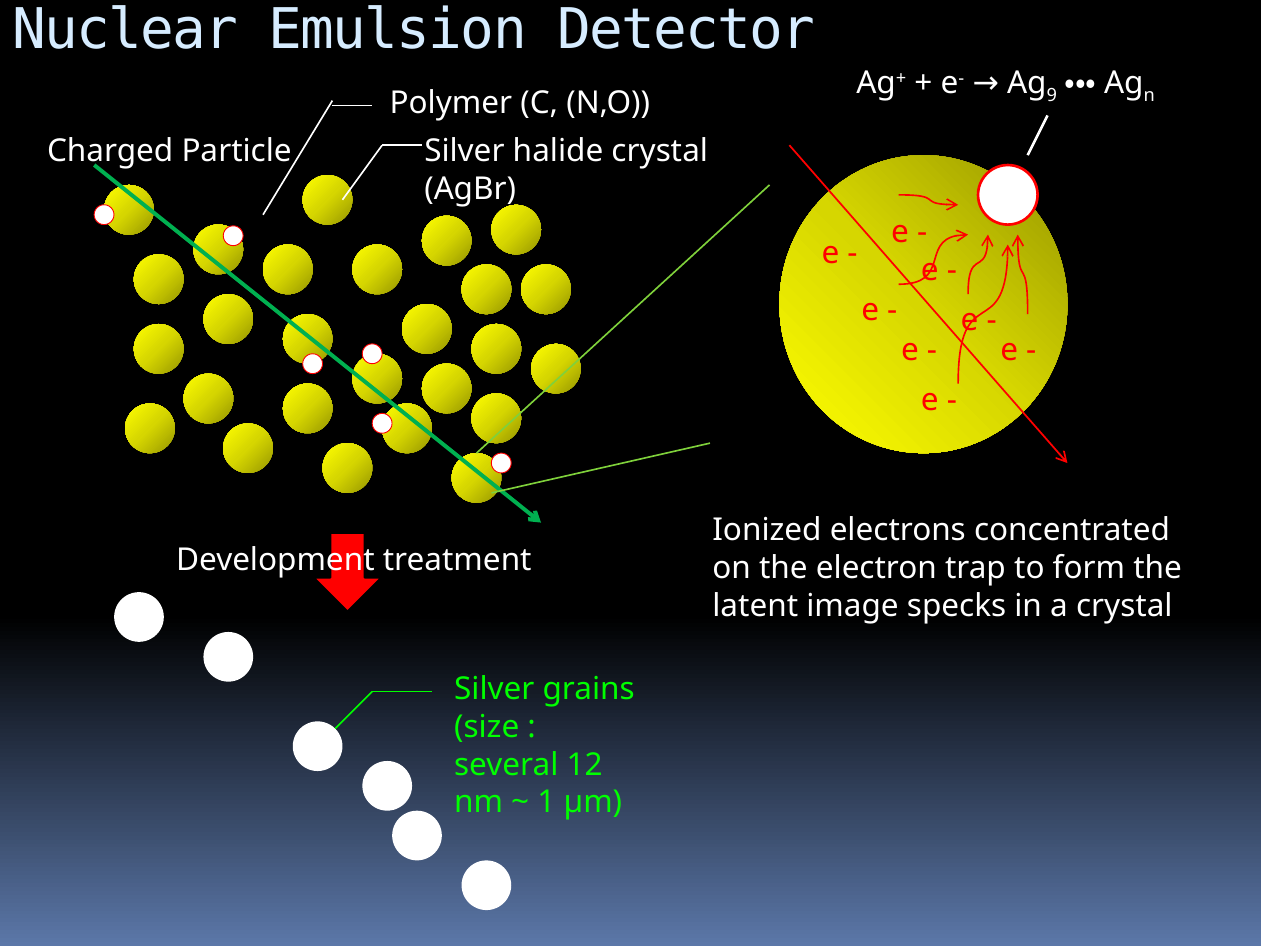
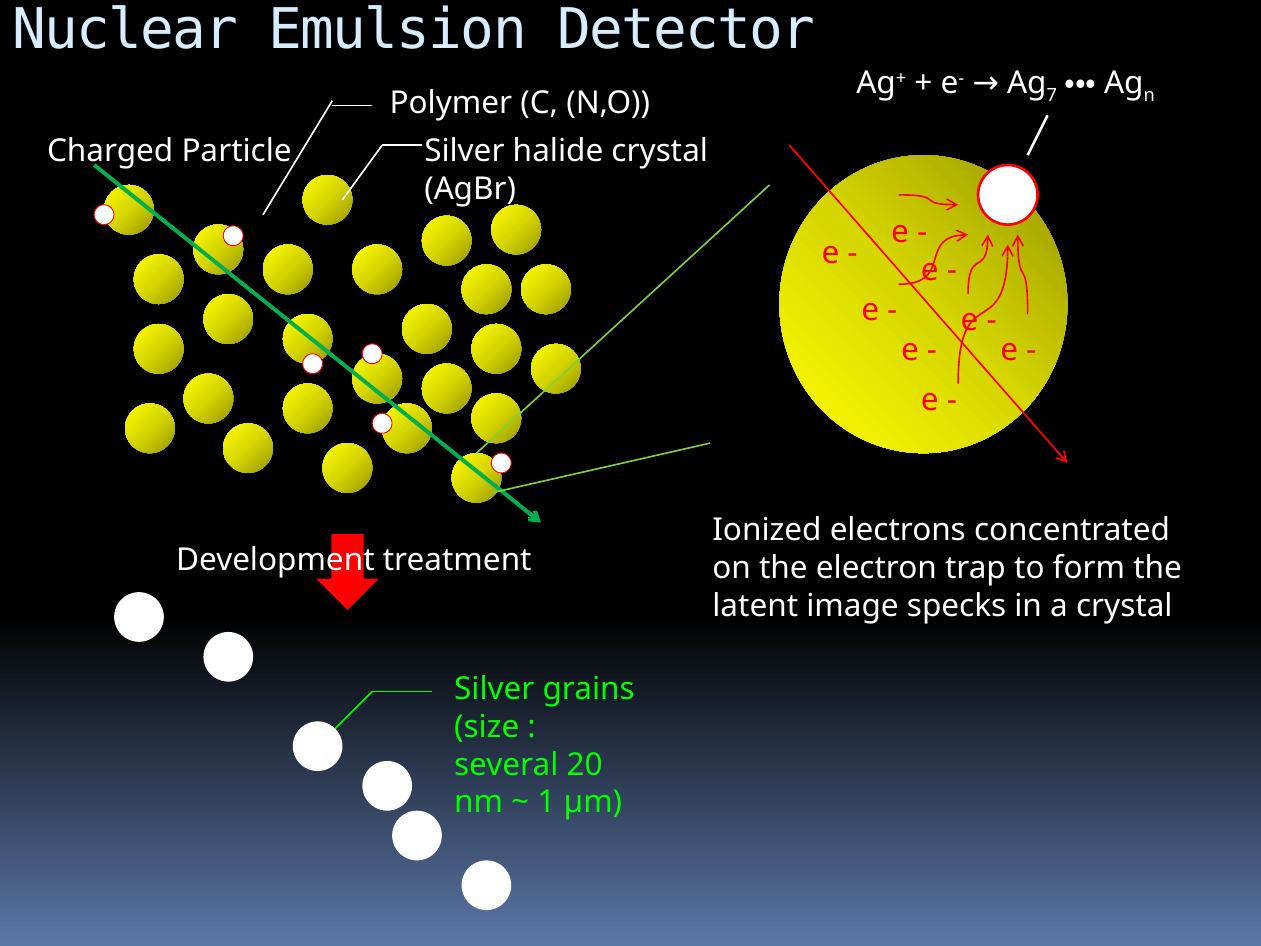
9: 9 -> 7
12: 12 -> 20
